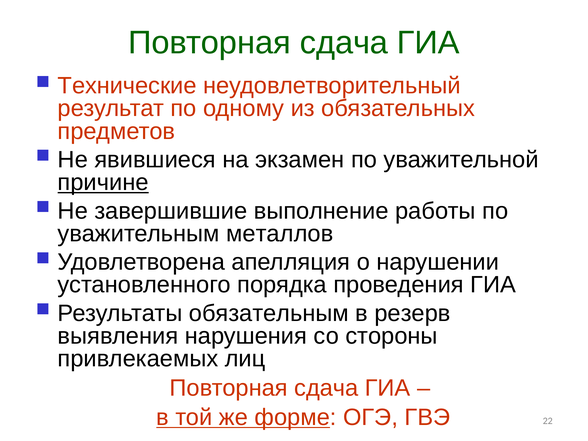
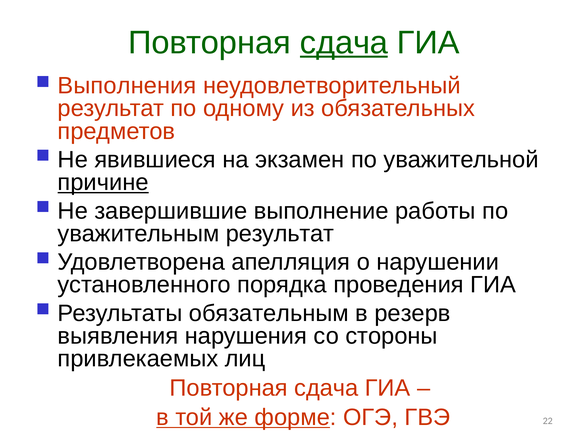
сдача at (344, 43) underline: none -> present
Технические: Технические -> Выполнения
уважительным металлов: металлов -> результат
